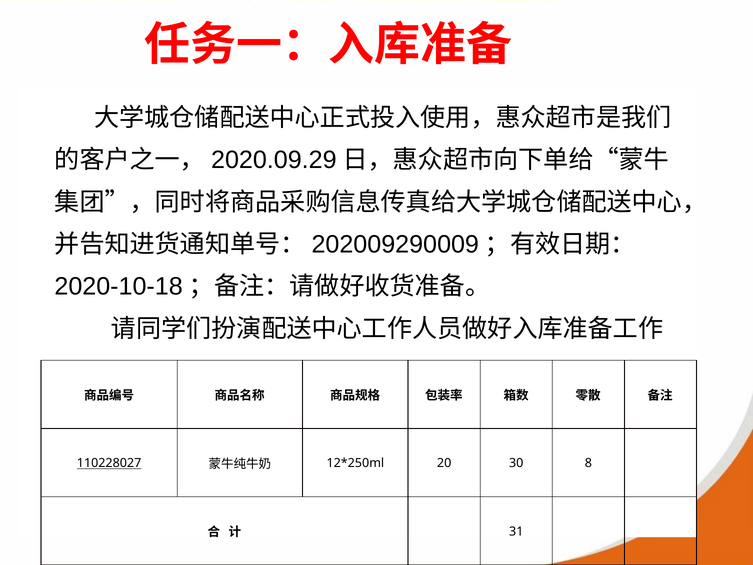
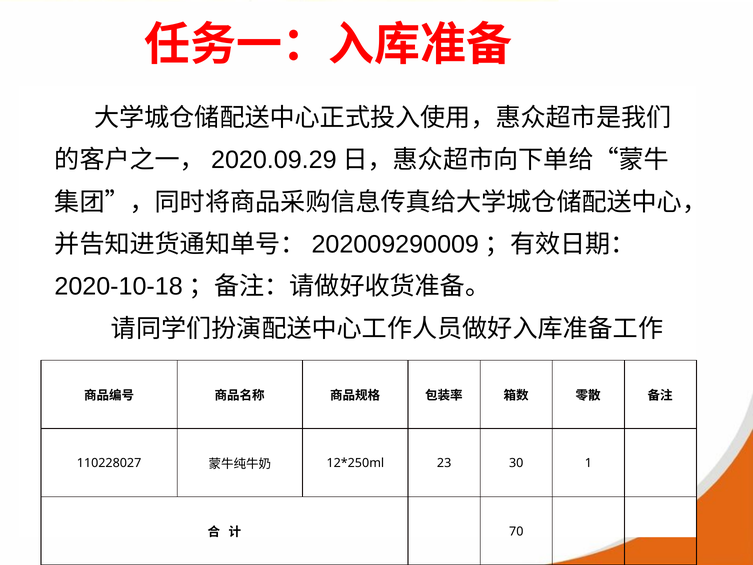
110228027 underline: present -> none
20: 20 -> 23
8: 8 -> 1
31: 31 -> 70
